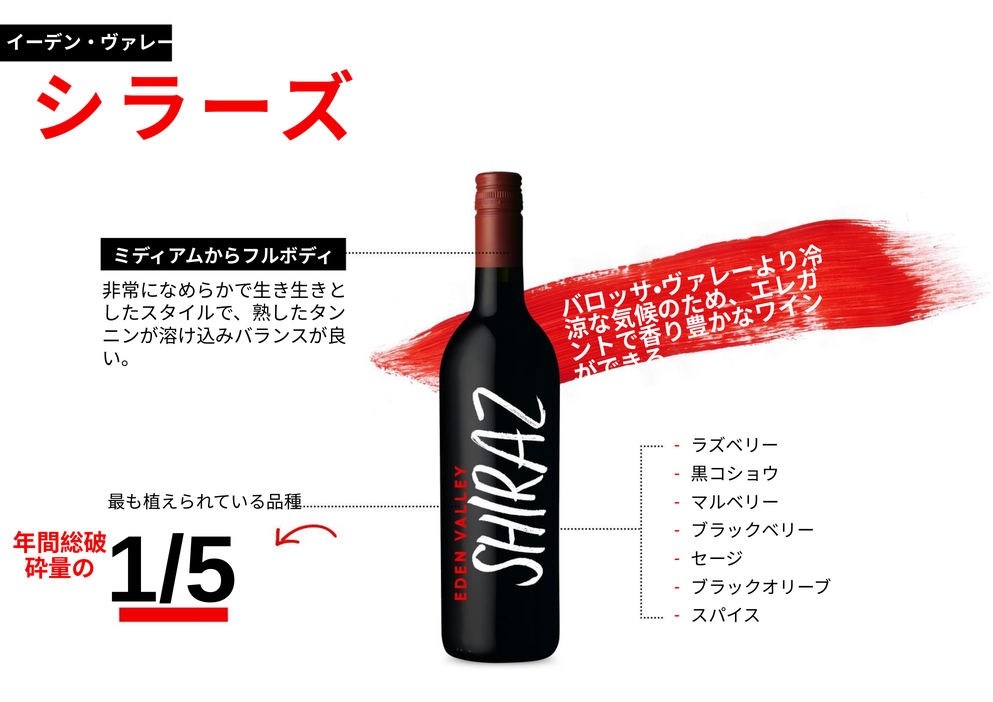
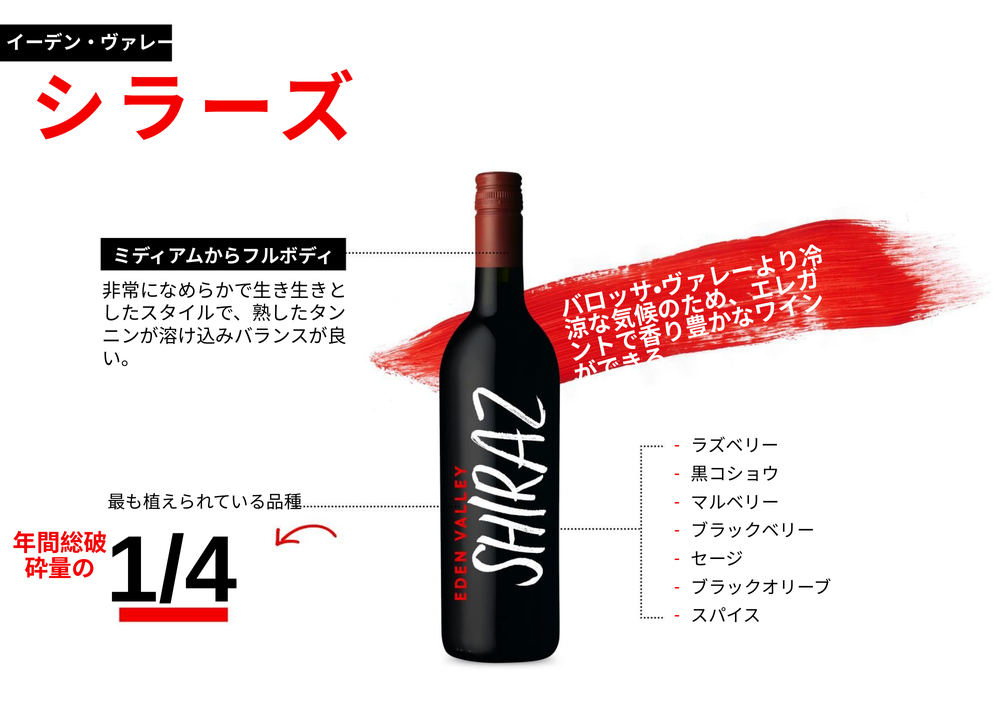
1/5: 1/5 -> 1/4
